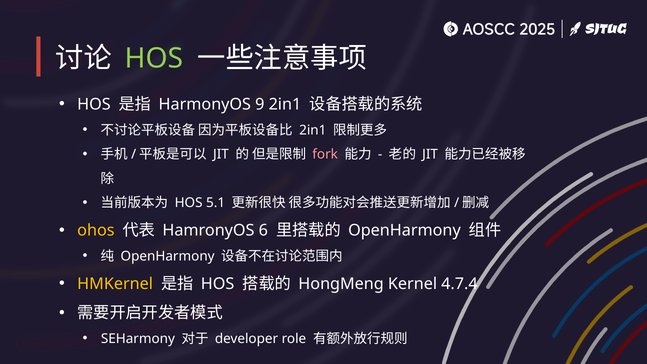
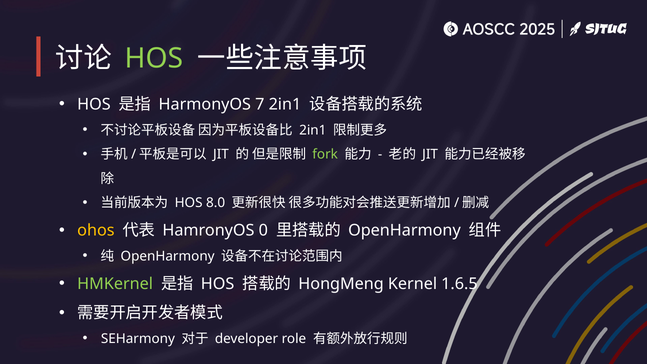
9: 9 -> 7
fork colour: pink -> light green
5.1: 5.1 -> 8.0
6: 6 -> 0
HMKernel colour: yellow -> light green
4.7.4: 4.7.4 -> 1.6.5
